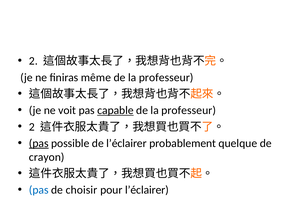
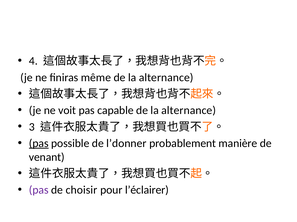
2 at (33, 61): 2 -> 4
professeur at (166, 78): professeur -> alternance
capable underline: present -> none
professeur at (189, 111): professeur -> alternance
2 at (32, 127): 2 -> 3
de l’éclairer: l’éclairer -> l’donner
quelque: quelque -> manière
crayon: crayon -> venant
pas at (39, 191) colour: blue -> purple
